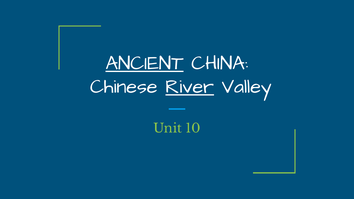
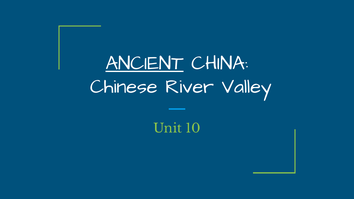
River underline: present -> none
